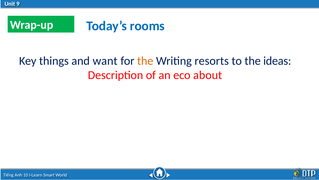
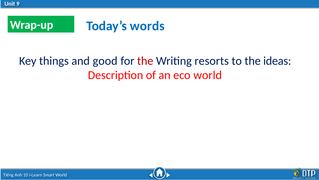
rooms: rooms -> words
want: want -> good
the at (145, 61) colour: orange -> red
eco about: about -> world
